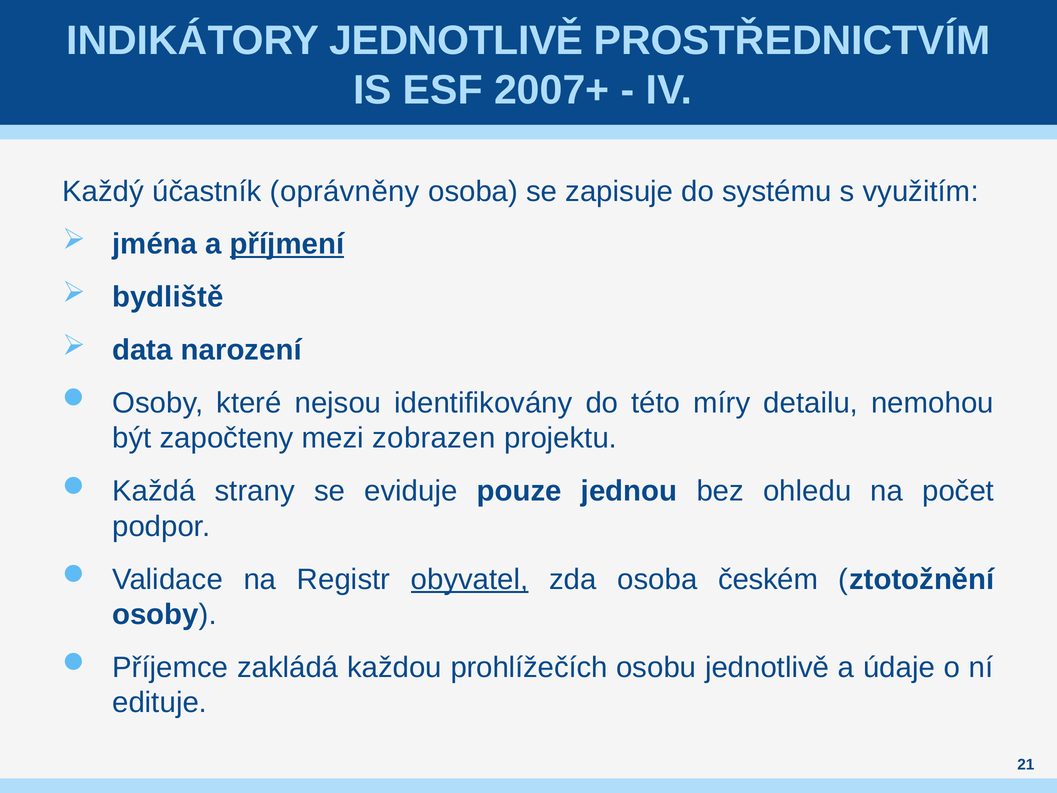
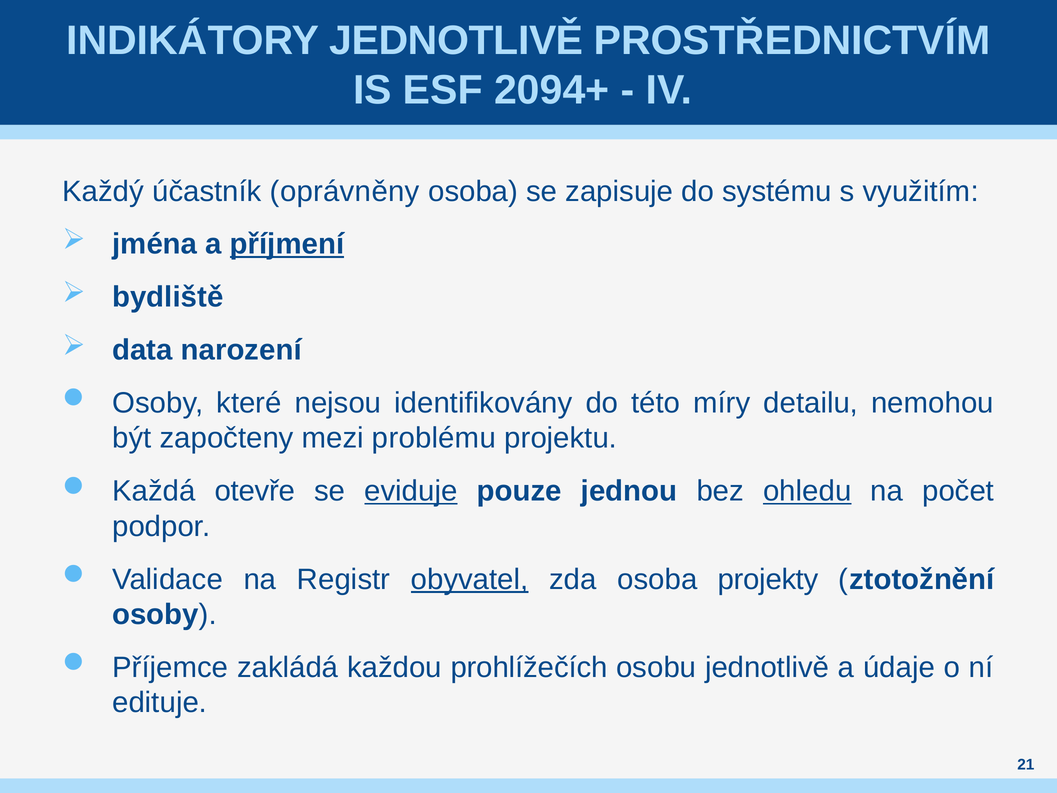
2007+: 2007+ -> 2094+
zobrazen: zobrazen -> problému
strany: strany -> otevře
eviduje underline: none -> present
ohledu underline: none -> present
českém: českém -> projekty
